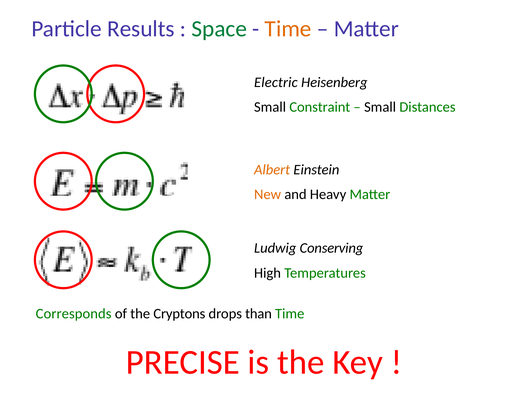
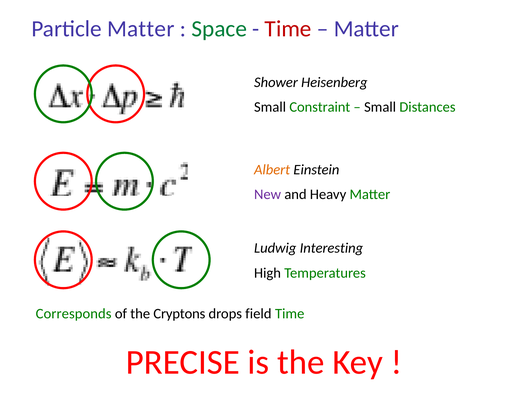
Particle Results: Results -> Matter
Time at (288, 29) colour: orange -> red
Electric: Electric -> Shower
New colour: orange -> purple
Conserving: Conserving -> Interesting
than: than -> field
